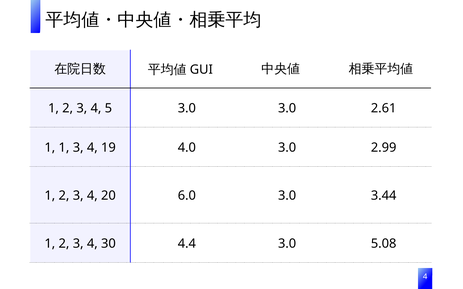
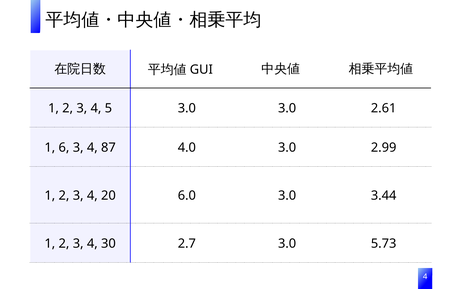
1 1: 1 -> 6
19: 19 -> 87
4.4: 4.4 -> 2.7
5.08: 5.08 -> 5.73
